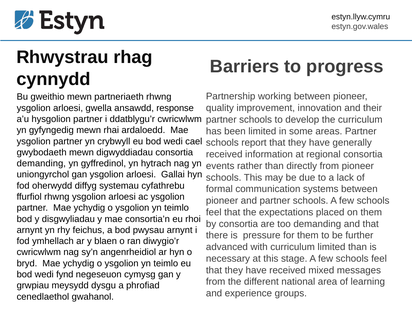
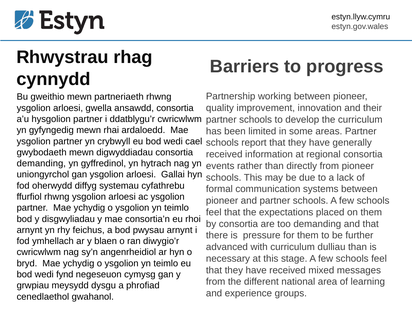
ansawdd response: response -> consortia
curriculum limited: limited -> dulliau
